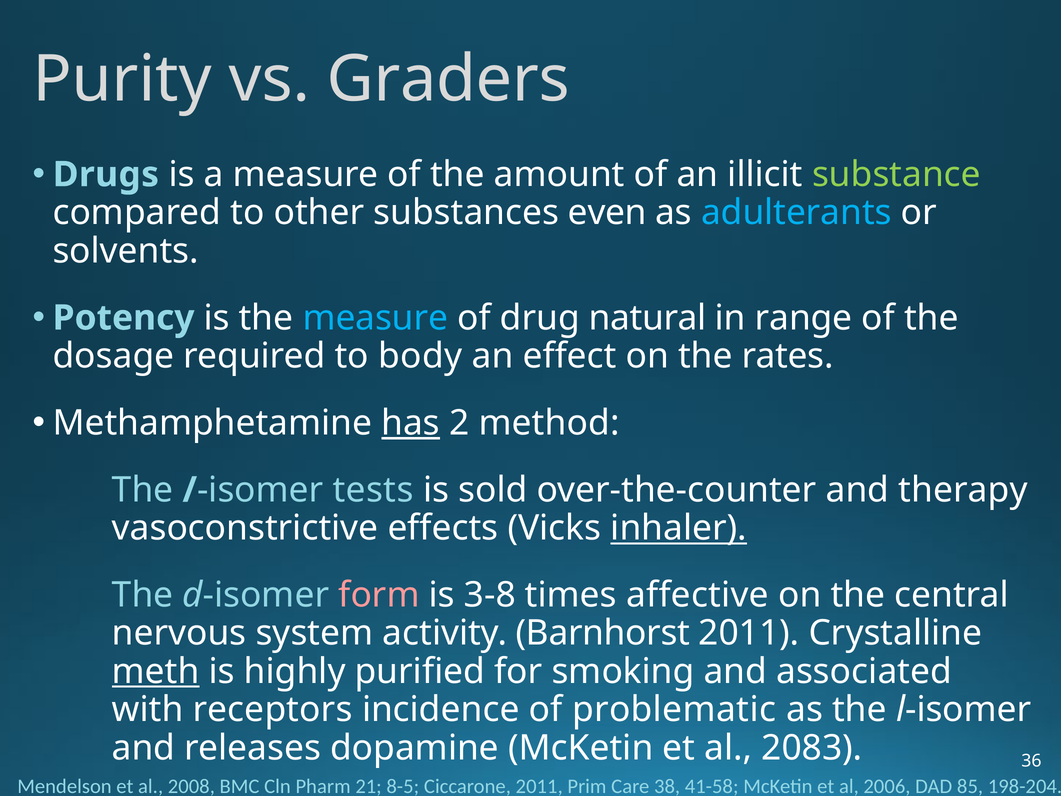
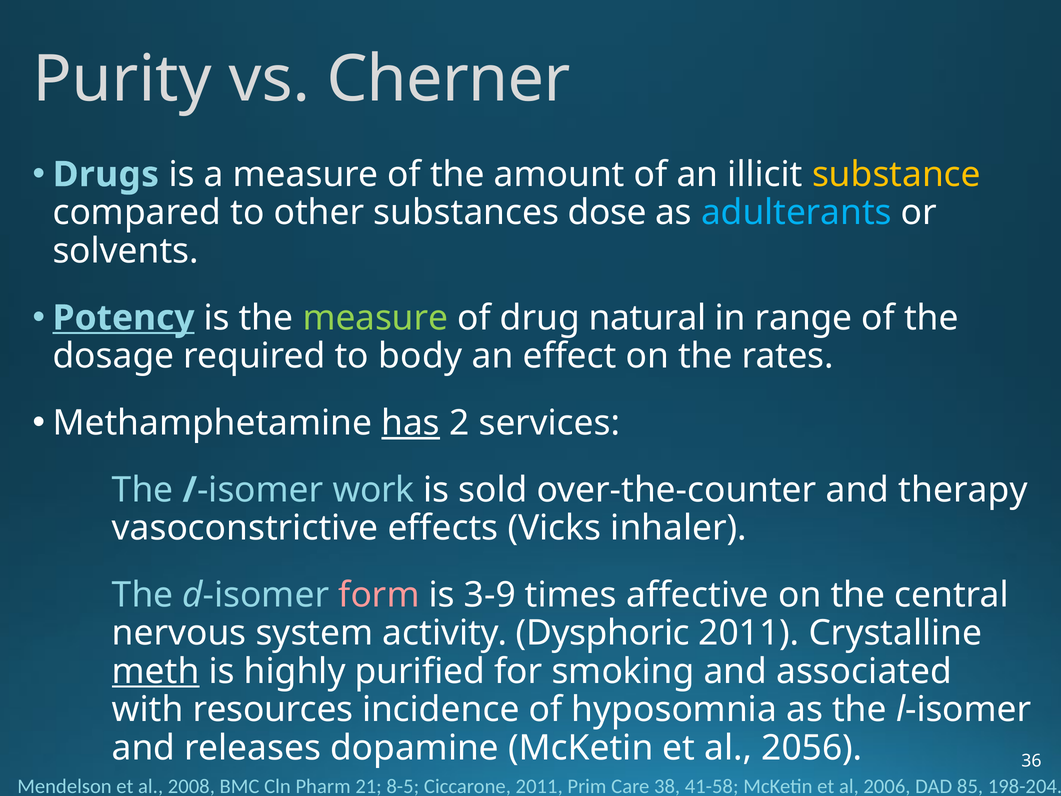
Graders: Graders -> Cherner
substance colour: light green -> yellow
even: even -> dose
Potency underline: none -> present
measure at (375, 318) colour: light blue -> light green
method: method -> services
tests: tests -> work
inhaler underline: present -> none
3-8: 3-8 -> 3-9
Barnhorst: Barnhorst -> Dysphoric
receptors: receptors -> resources
problematic: problematic -> hyposomnia
2083: 2083 -> 2056
